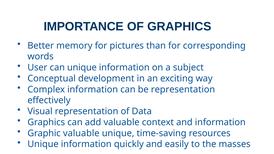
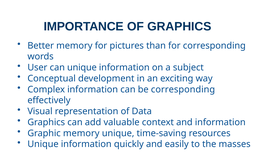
be representation: representation -> corresponding
Graphic valuable: valuable -> memory
